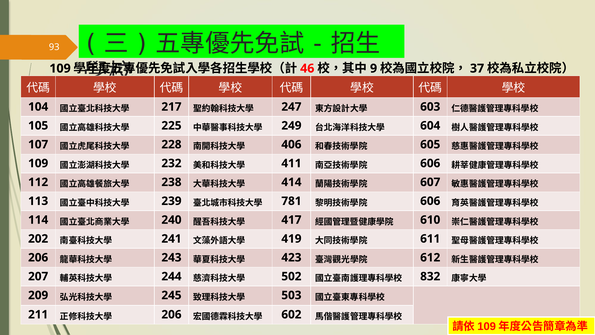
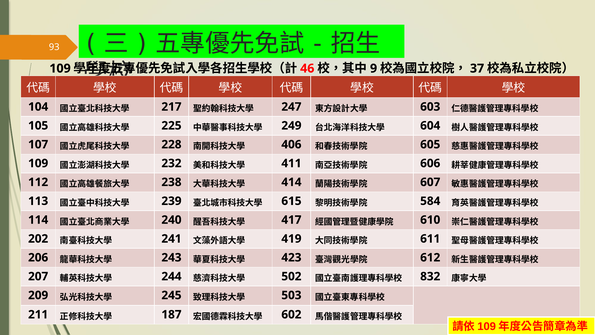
781: 781 -> 615
606 at (430, 201): 606 -> 584
206 at (171, 314): 206 -> 187
